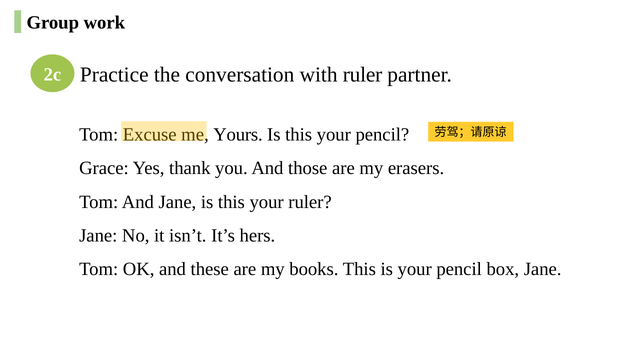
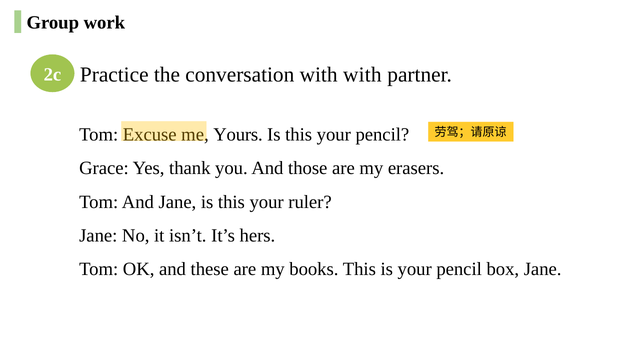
with ruler: ruler -> with
